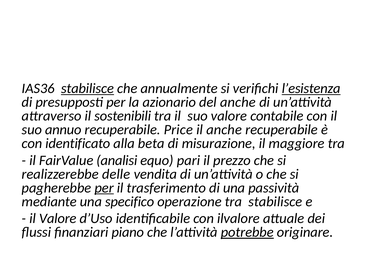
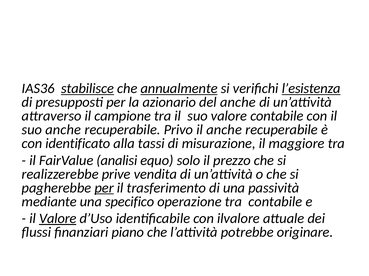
annualmente underline: none -> present
sostenibili: sostenibili -> campione
suo annuo: annuo -> anche
Price: Price -> Privo
beta: beta -> tassi
pari: pari -> solo
delle: delle -> prive
tra stabilisce: stabilisce -> contabile
Valore at (58, 219) underline: none -> present
potrebbe underline: present -> none
